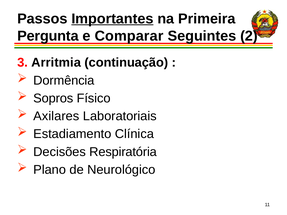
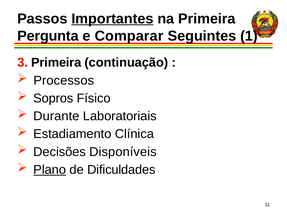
2: 2 -> 1
3 Arritmia: Arritmia -> Primeira
Dormência: Dormência -> Processos
Axilares: Axilares -> Durante
Respiratória: Respiratória -> Disponíveis
Plano underline: none -> present
Neurológico: Neurológico -> Dificuldades
